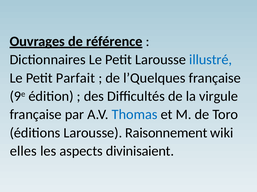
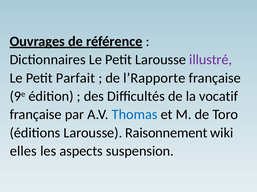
illustré colour: blue -> purple
l’Quelques: l’Quelques -> l’Rapporte
virgule: virgule -> vocatif
divinisaient: divinisaient -> suspension
